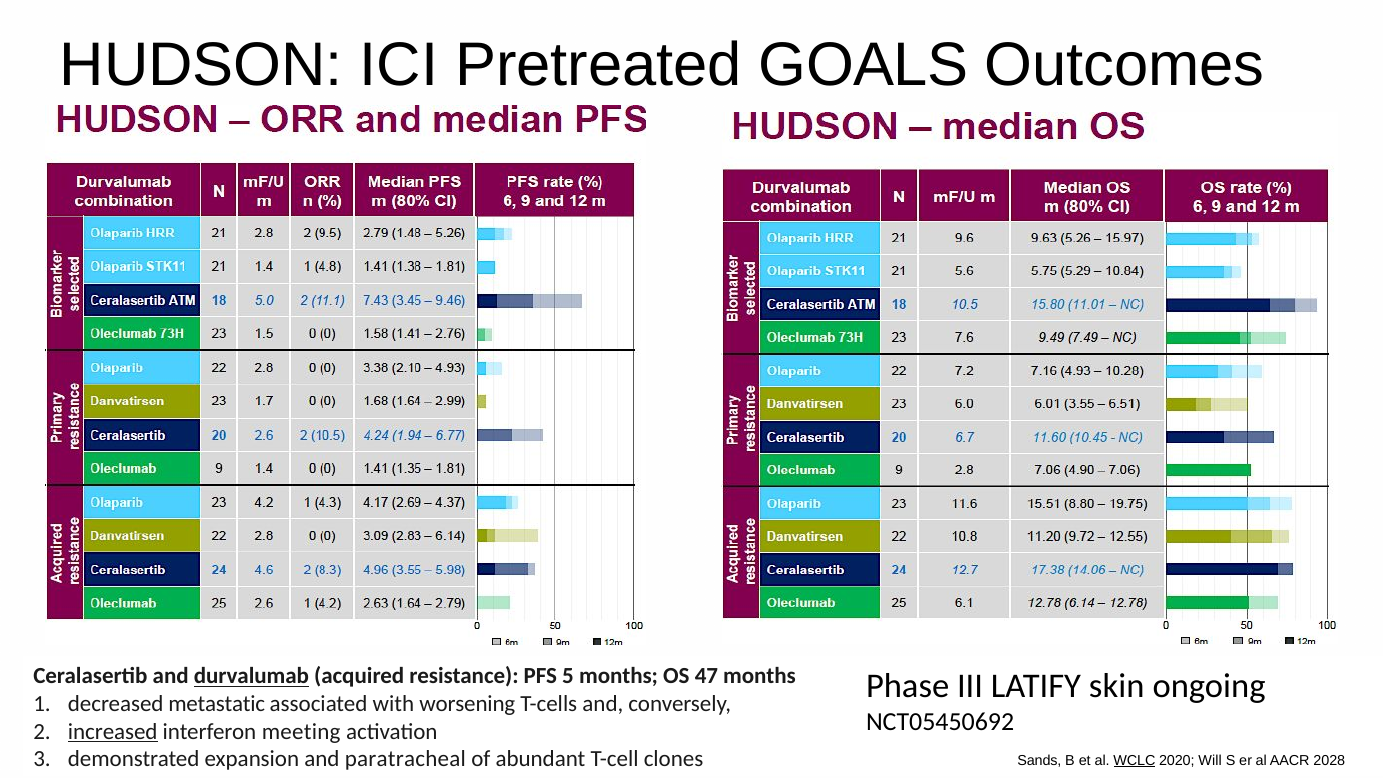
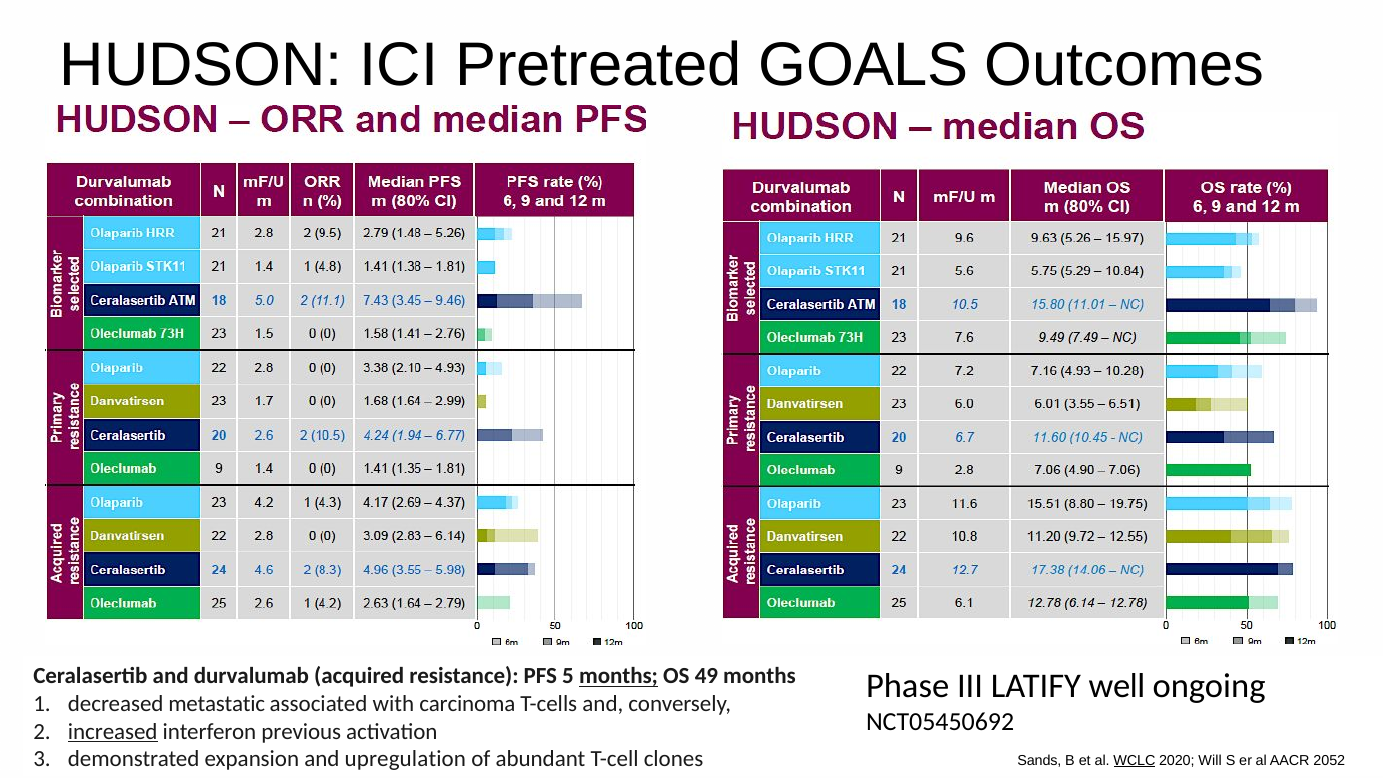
durvalumab underline: present -> none
months at (619, 676) underline: none -> present
47: 47 -> 49
skin: skin -> well
worsening: worsening -> carcinoma
meeting: meeting -> previous
paratracheal: paratracheal -> upregulation
2028: 2028 -> 2052
